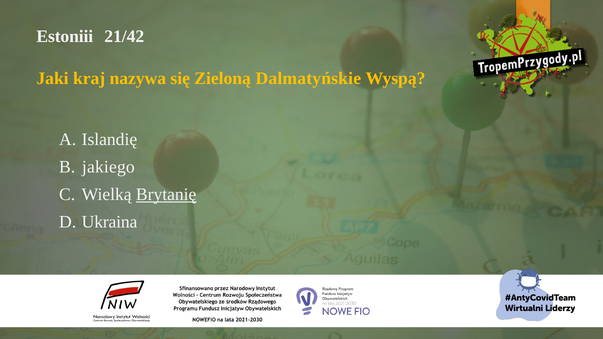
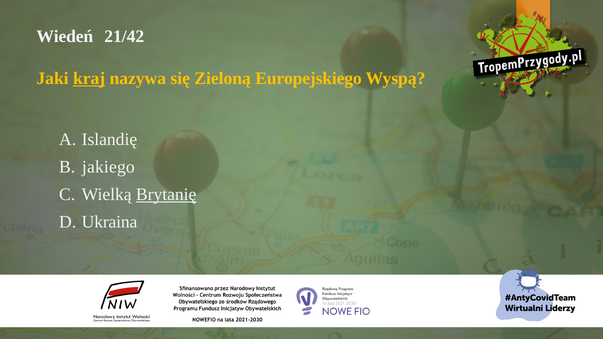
Estoniii: Estoniii -> Wiedeń
kraj underline: none -> present
Dalmatyńskie: Dalmatyńskie -> Europejskiego
